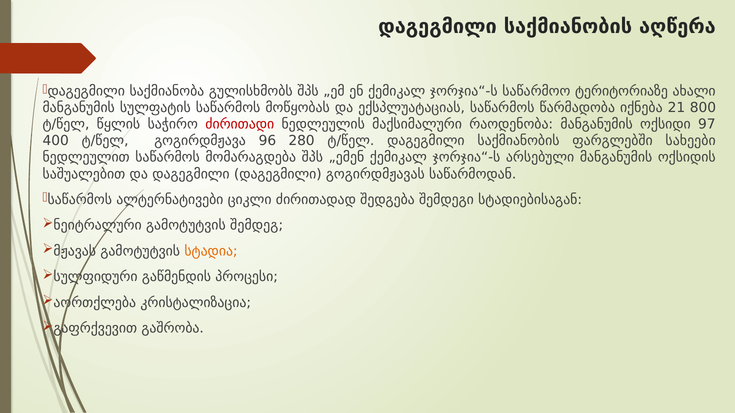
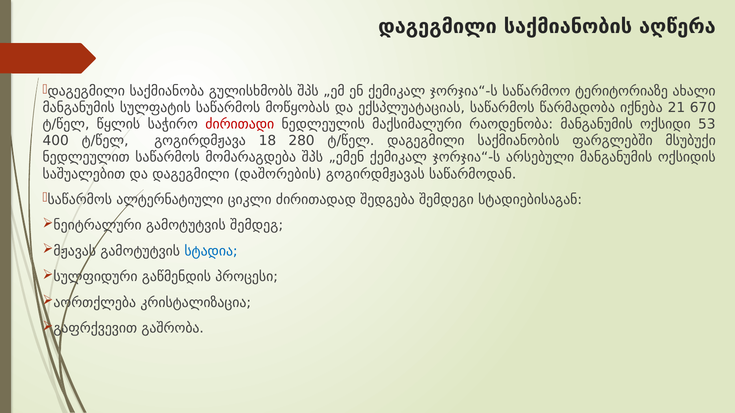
800: 800 -> 670
97: 97 -> 53
96: 96 -> 18
სახეები: სახეები -> მსუბუქი
დაგეგმილი დაგეგმილი: დაგეგმილი -> დაშორების
ალტერნატივები: ალტერნატივები -> ალტერნატიული
სტადია colour: orange -> blue
